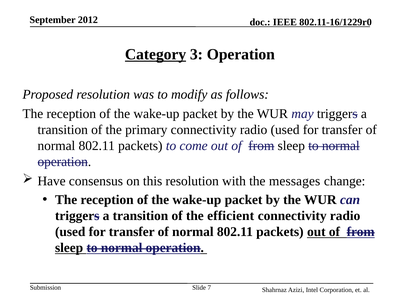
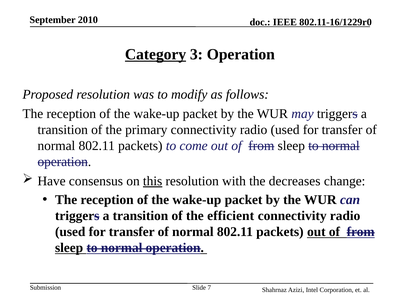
2012: 2012 -> 2010
this underline: none -> present
messages: messages -> decreases
